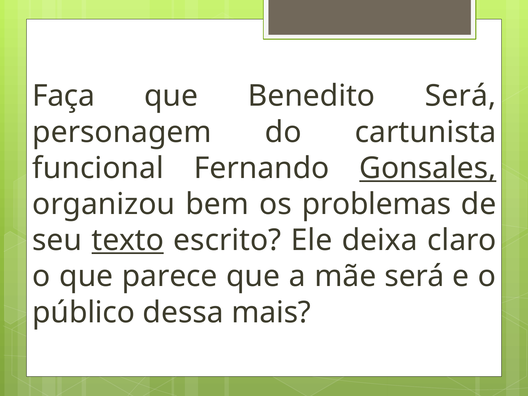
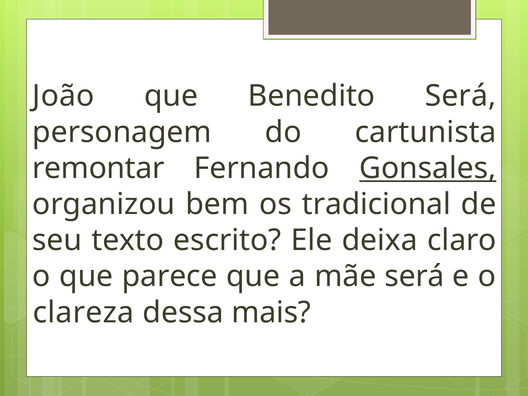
Faça: Faça -> João
funcional: funcional -> remontar
problemas: problemas -> tradicional
texto underline: present -> none
público: público -> clareza
